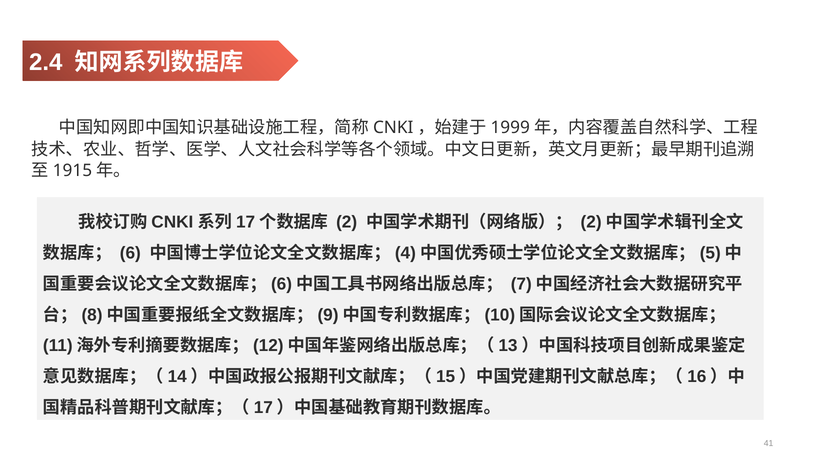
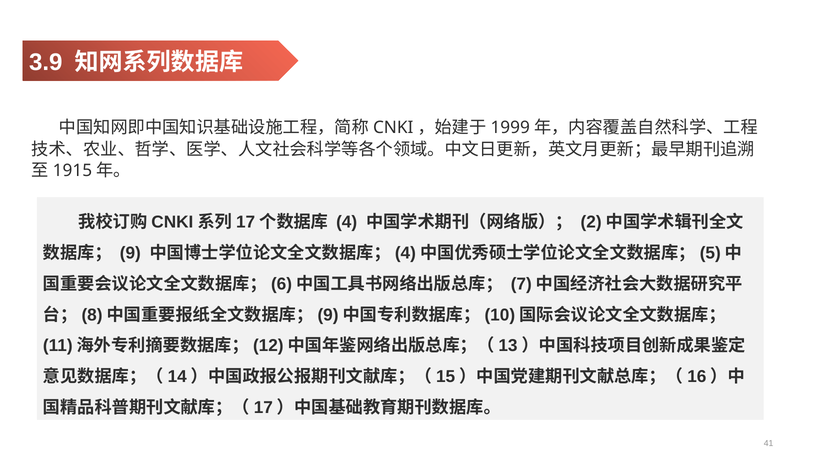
2.4: 2.4 -> 3.9
2: 2 -> 4
6: 6 -> 9
